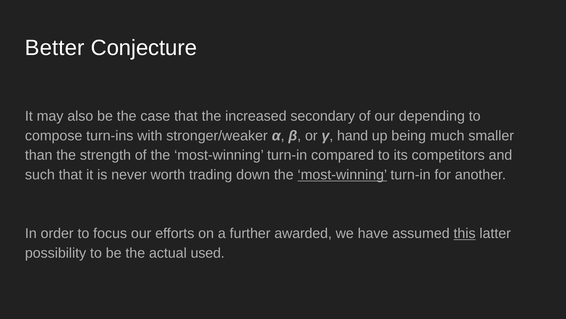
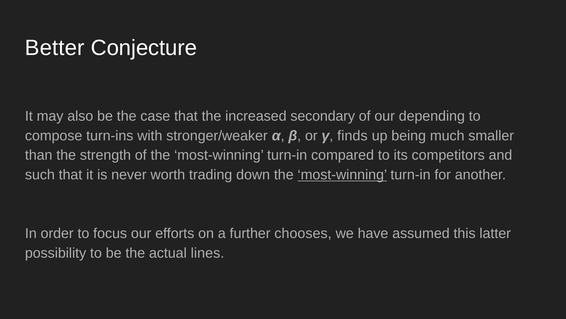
hand: hand -> finds
awarded: awarded -> chooses
this underline: present -> none
used: used -> lines
